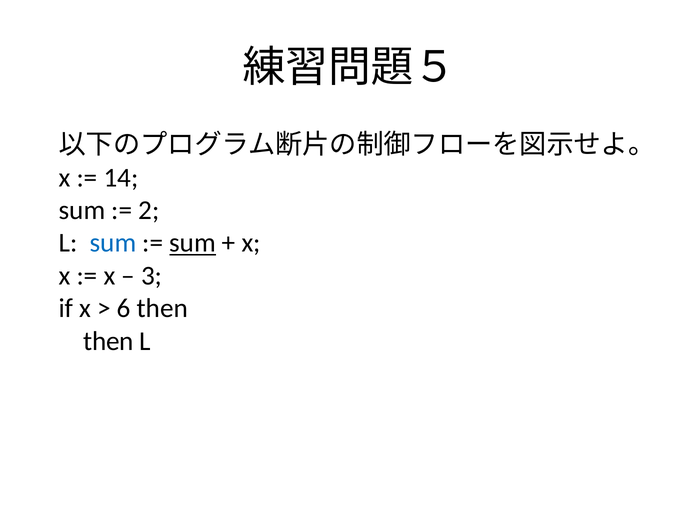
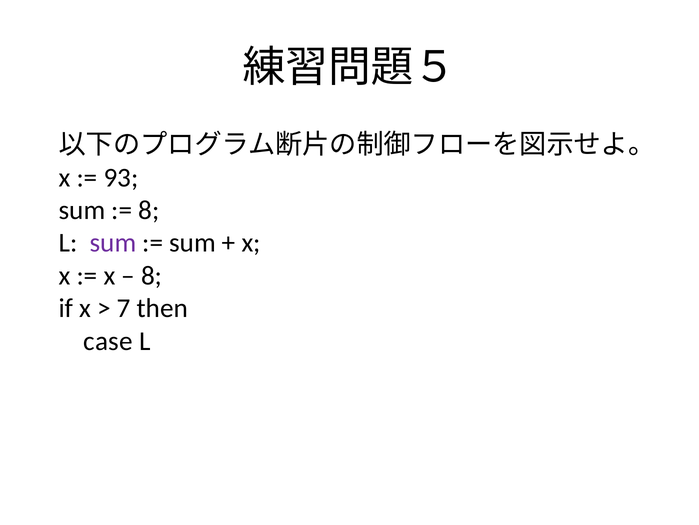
14: 14 -> 93
2 at (149, 210): 2 -> 8
sum at (113, 243) colour: blue -> purple
sum at (193, 243) underline: present -> none
3 at (152, 275): 3 -> 8
6: 6 -> 7
then at (108, 341): then -> case
